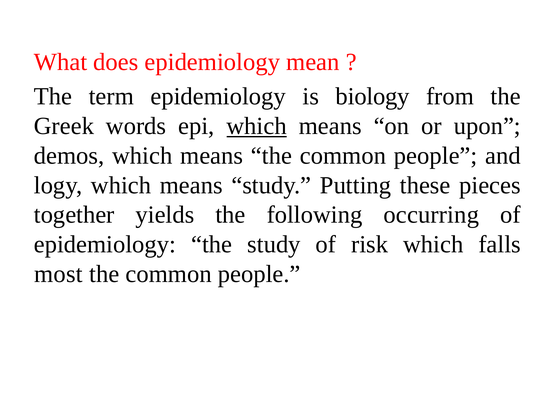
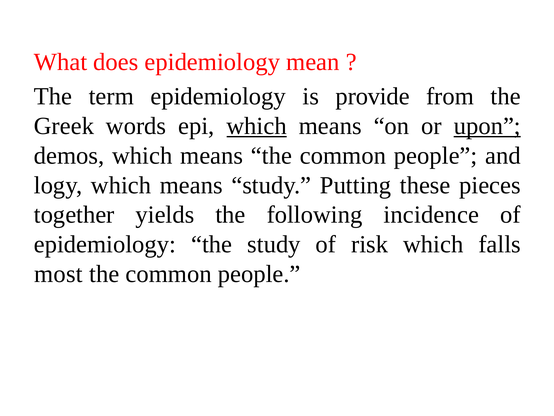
biology: biology -> provide
upon underline: none -> present
occurring: occurring -> incidence
